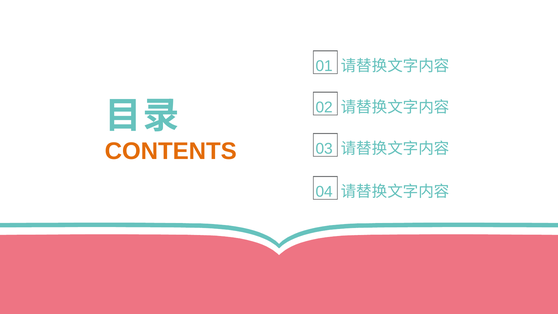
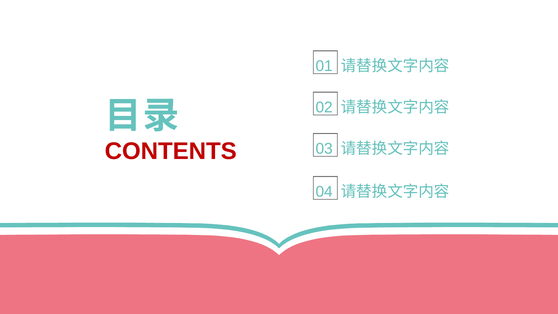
CONTENTS colour: orange -> red
